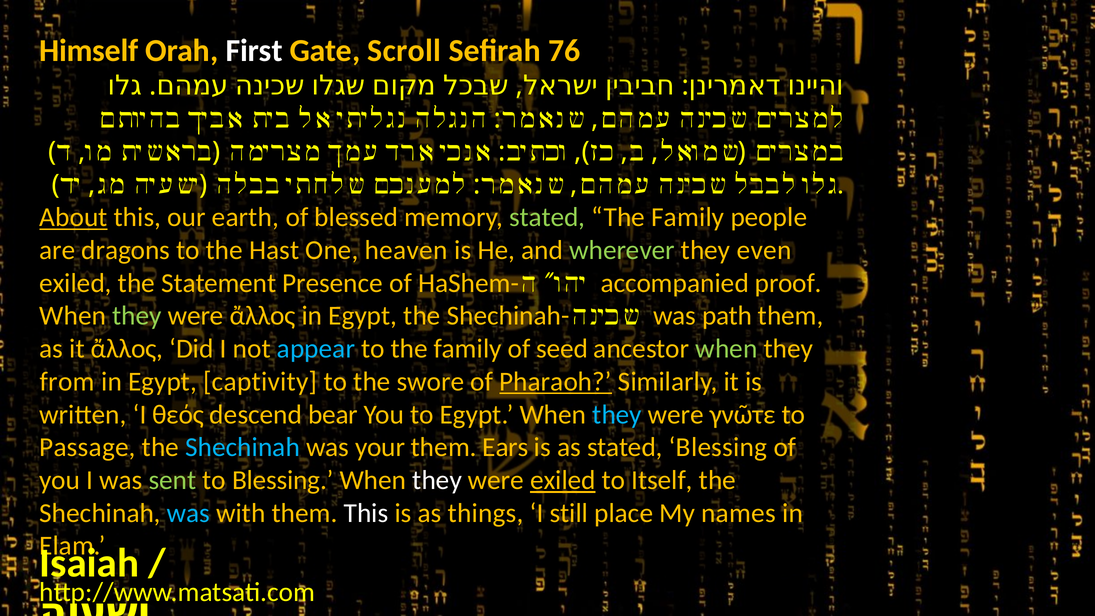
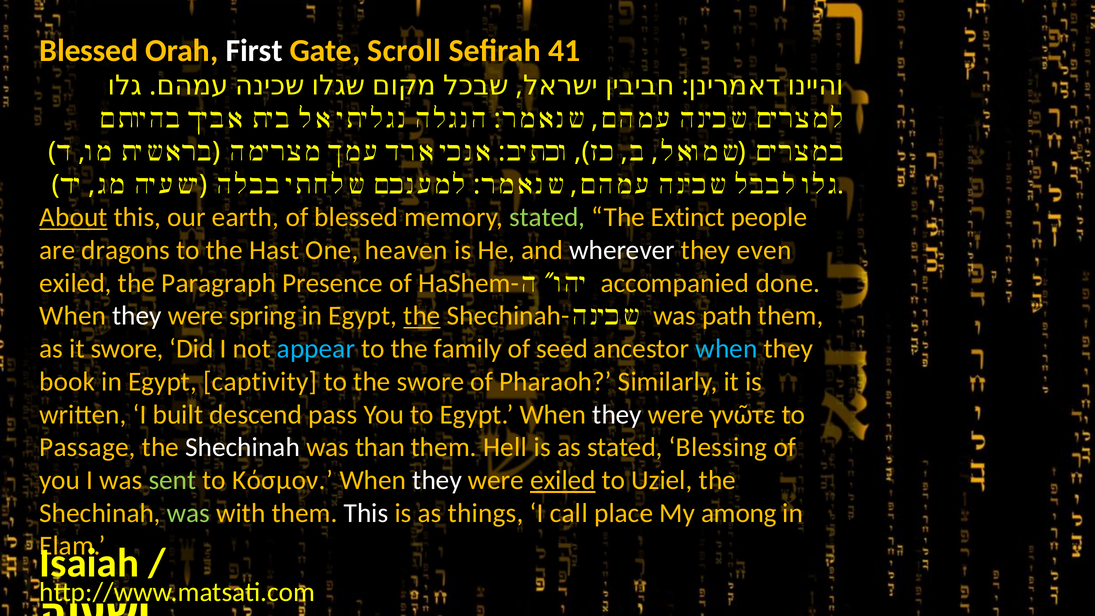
Himself at (89, 51): Himself -> Blessed
76: 76 -> 41
Family at (688, 217): Family -> Extinct
wherever colour: light green -> white
Statement: Statement -> Paragraph
proof: proof -> done
they at (137, 316) colour: light green -> white
were ἄλλος: ἄλλος -> spring
the at (422, 316) underline: none -> present
it ἄλλος: ἄλλος -> swore
when at (726, 349) colour: light green -> light blue
from: from -> book
Pharaoh underline: present -> none
θεός: θεός -> built
bear: bear -> pass
they at (617, 414) colour: light blue -> white
Shechinah at (243, 447) colour: light blue -> white
your: your -> than
Ears: Ears -> Hell
to Blessing: Blessing -> Κόσμον
Itself: Itself -> Uziel
was at (189, 513) colour: light blue -> light green
still: still -> call
names: names -> among
